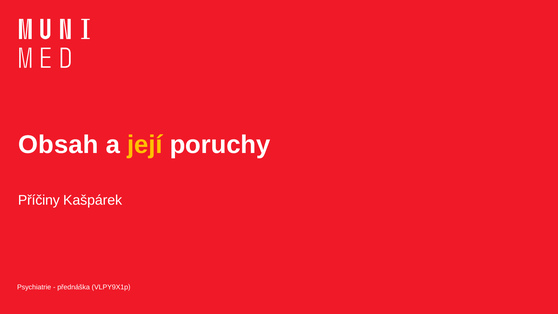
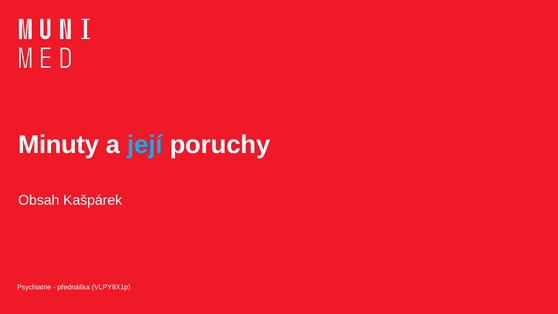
Obsah: Obsah -> Minuty
její colour: yellow -> light blue
Příčiny: Příčiny -> Obsah
